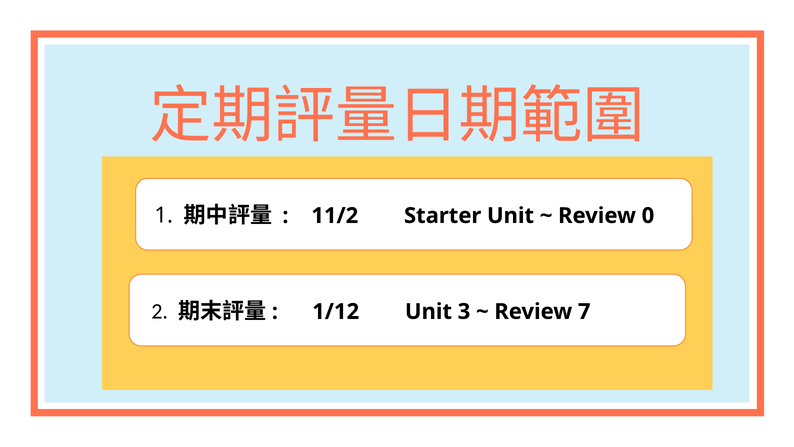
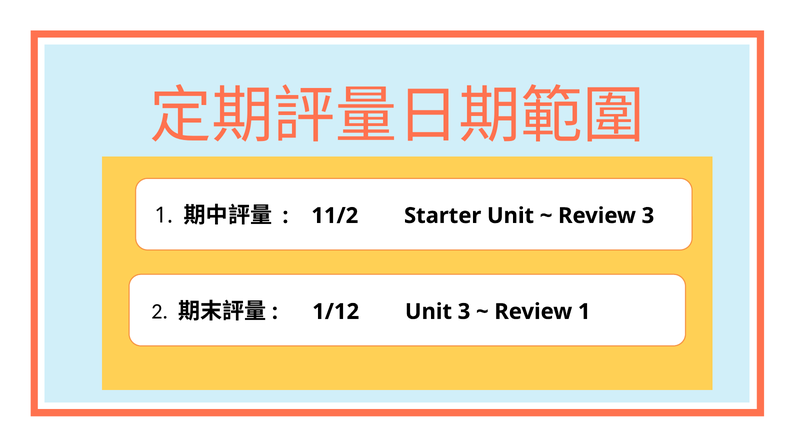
Review 0: 0 -> 3
Review 7: 7 -> 1
